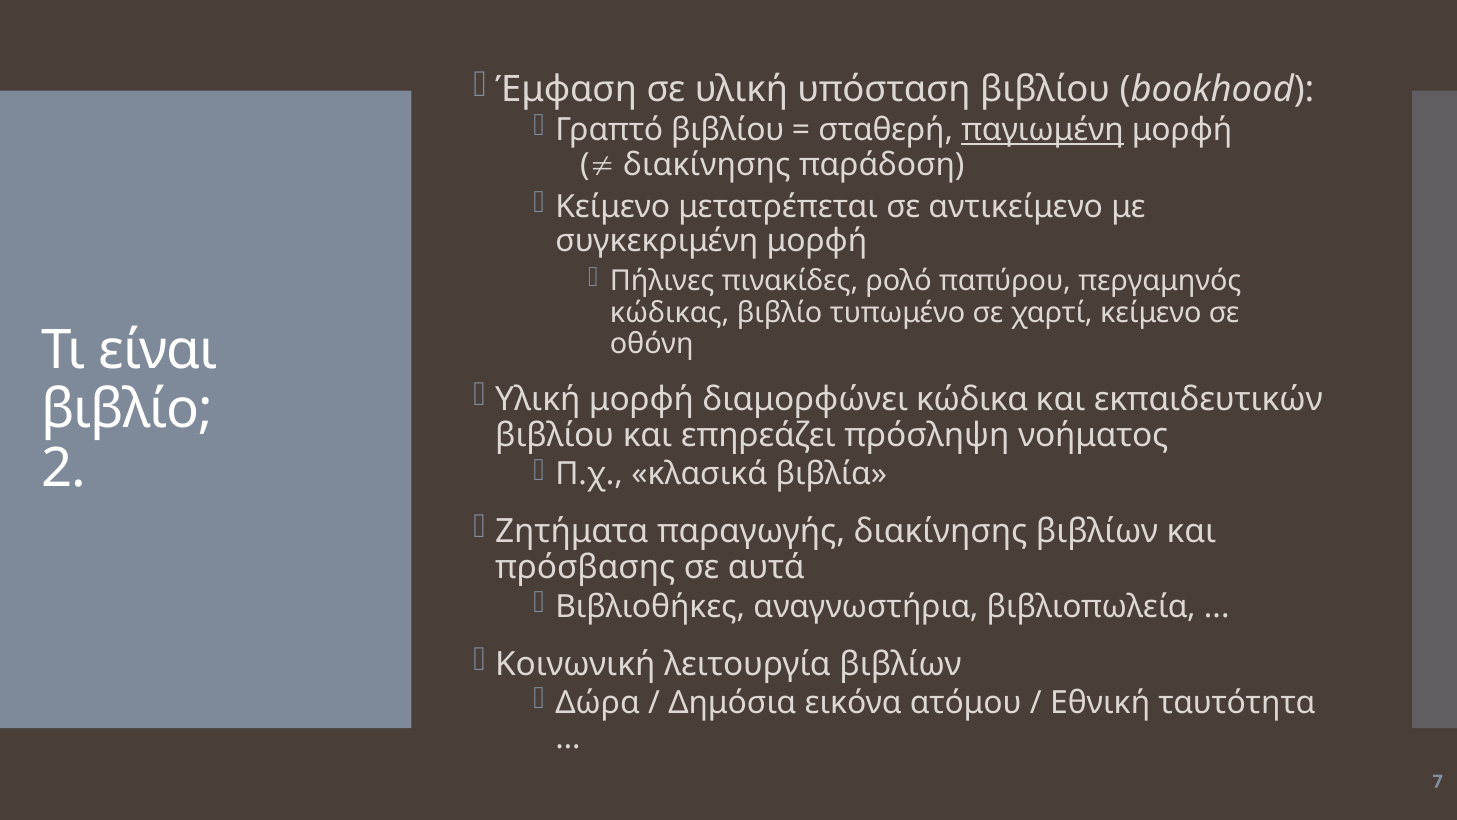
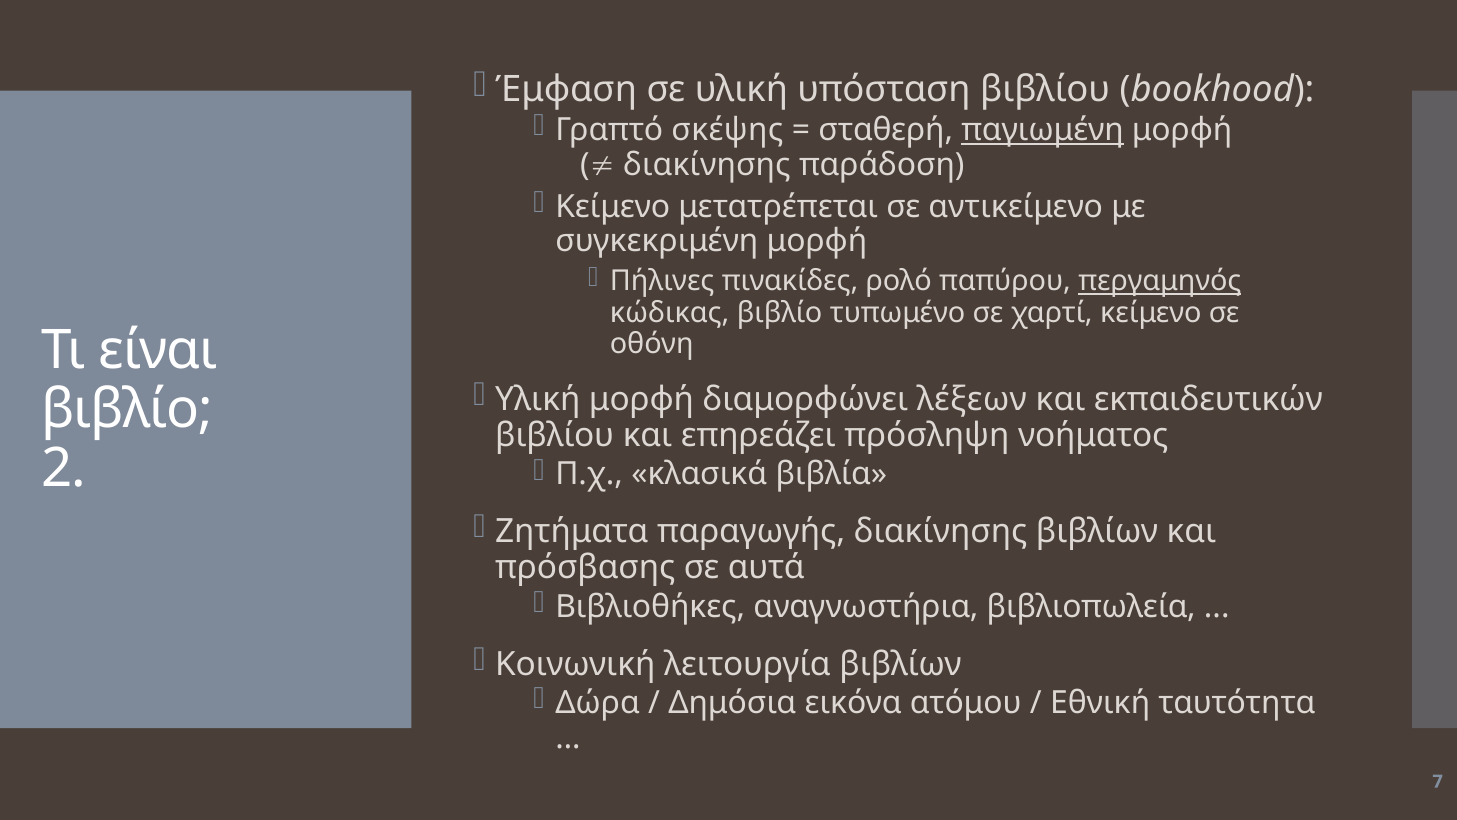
Γραπτό βιβλίου: βιβλίου -> σκέψης
περγαμηνός underline: none -> present
κώδικα: κώδικα -> λέξεων
